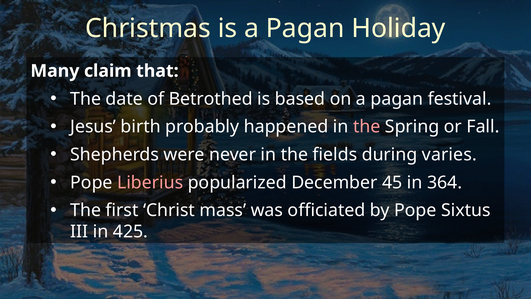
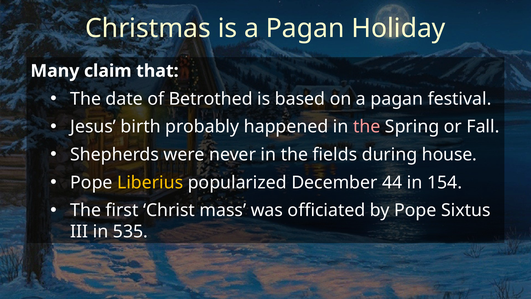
varies: varies -> house
Liberius colour: pink -> yellow
45: 45 -> 44
364: 364 -> 154
425: 425 -> 535
